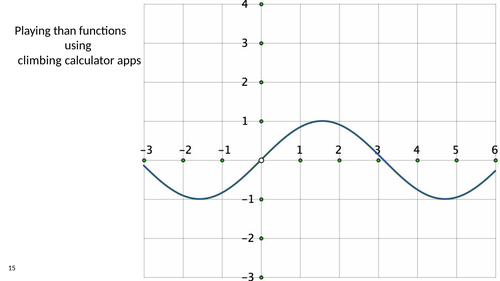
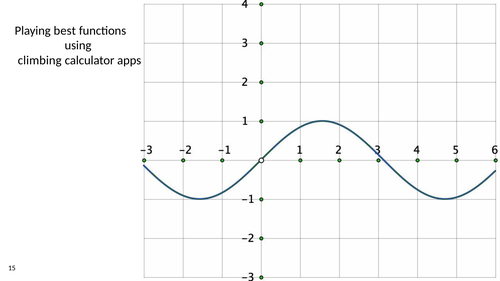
than: than -> best
